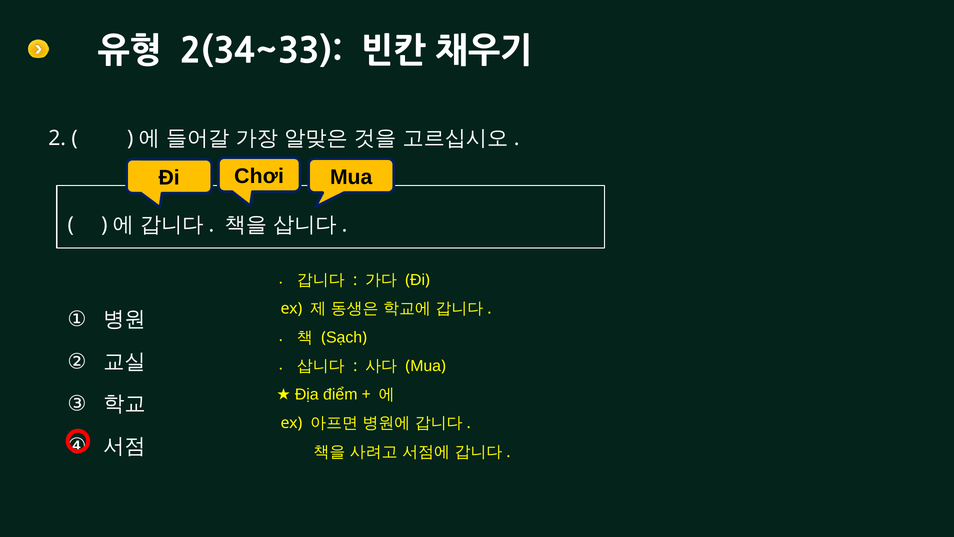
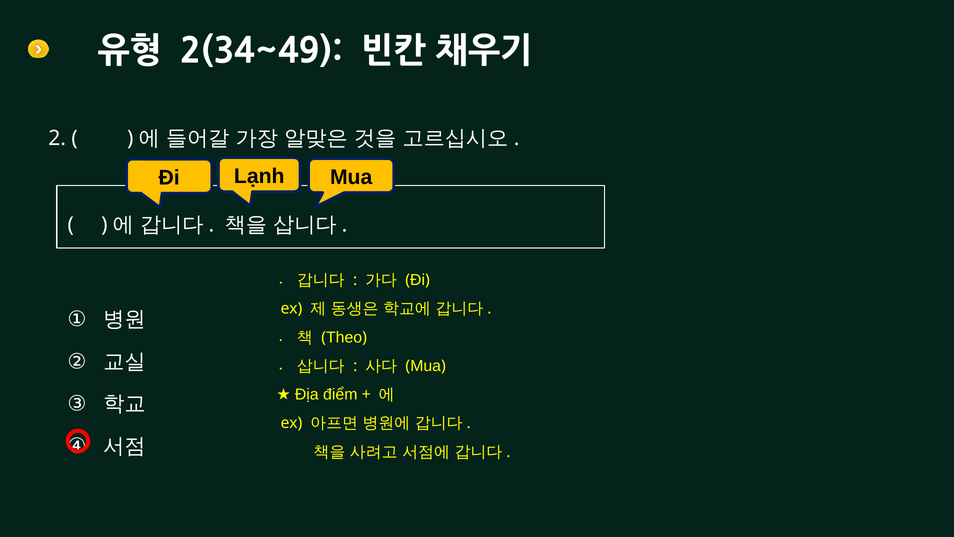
2(34~33: 2(34~33 -> 2(34~49
Chơi: Chơi -> Lạnh
Sạch: Sạch -> Theo
